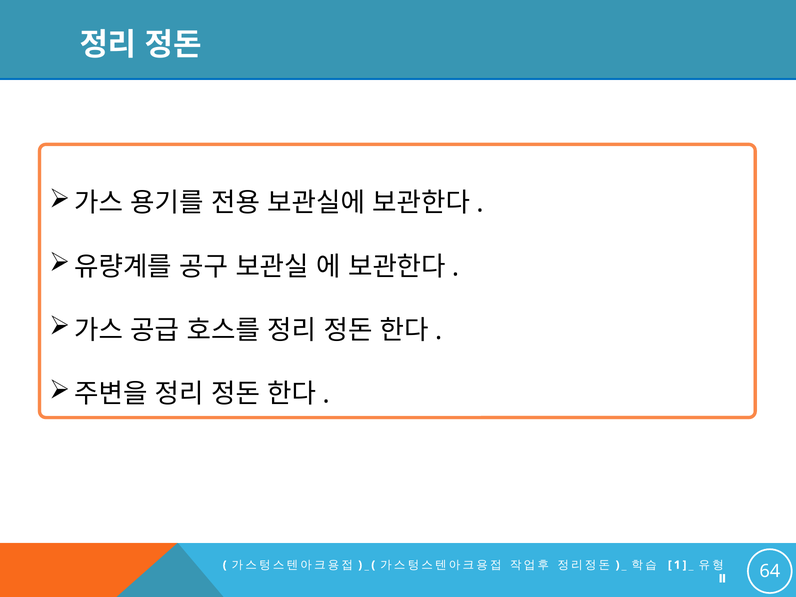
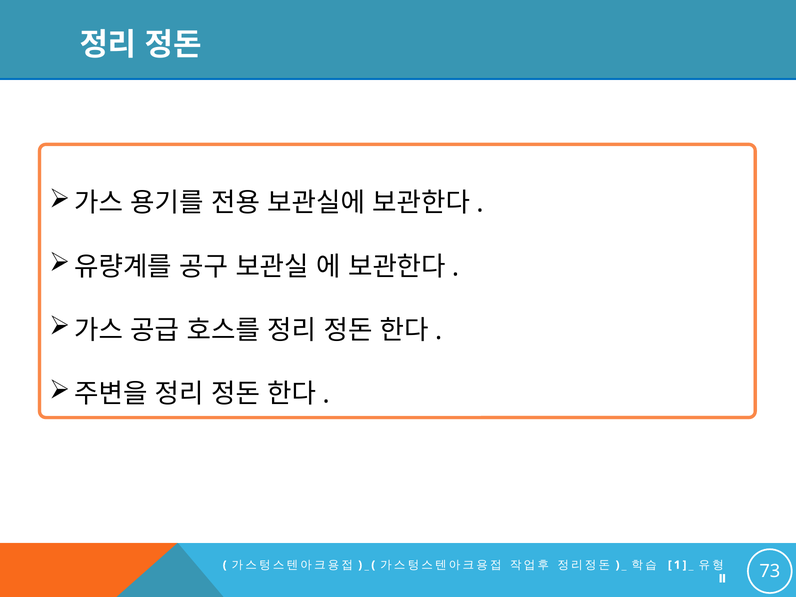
64: 64 -> 73
